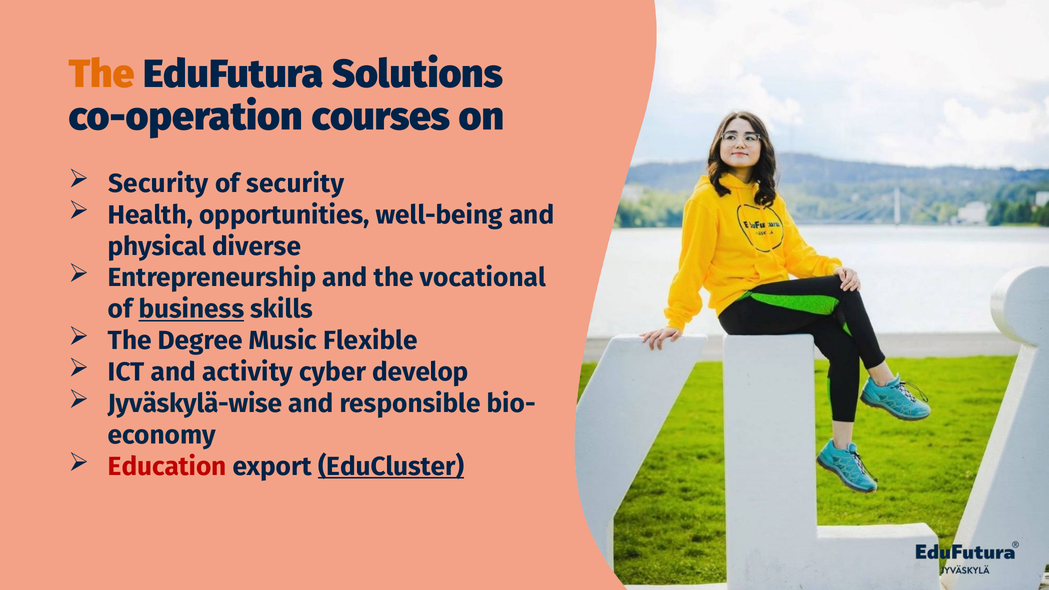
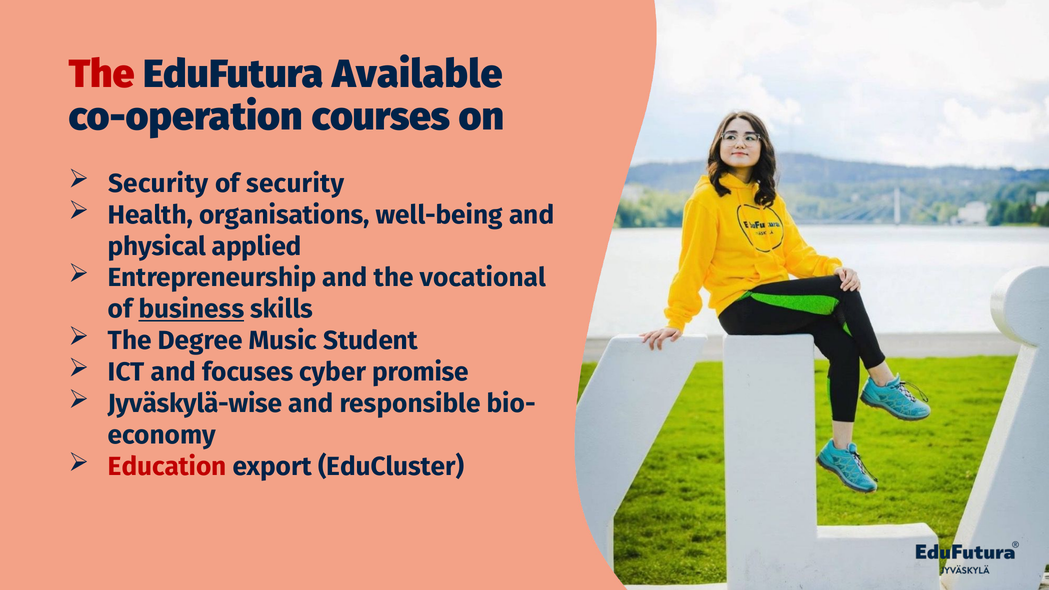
The at (102, 74) colour: orange -> red
Solutions: Solutions -> Available
opportunities: opportunities -> organisations
diverse: diverse -> applied
Flexible: Flexible -> Student
activity: activity -> focuses
develop: develop -> promise
EduCluster underline: present -> none
